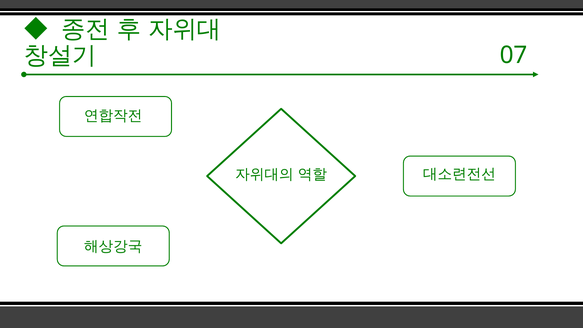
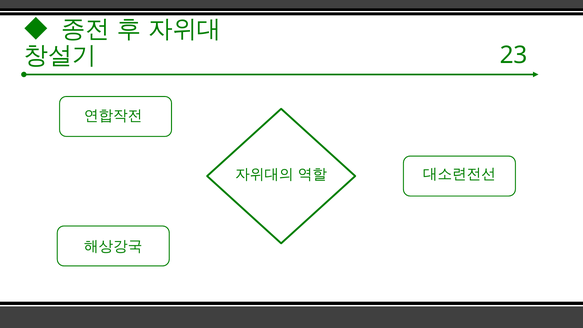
07: 07 -> 23
